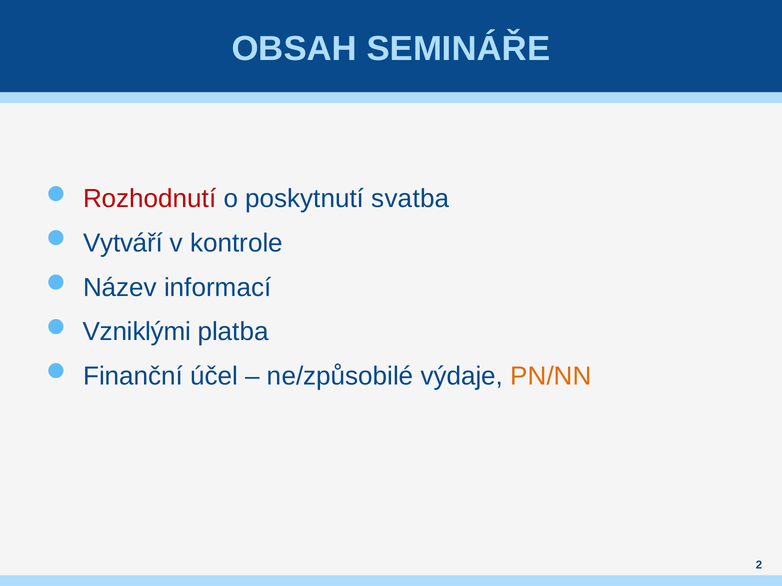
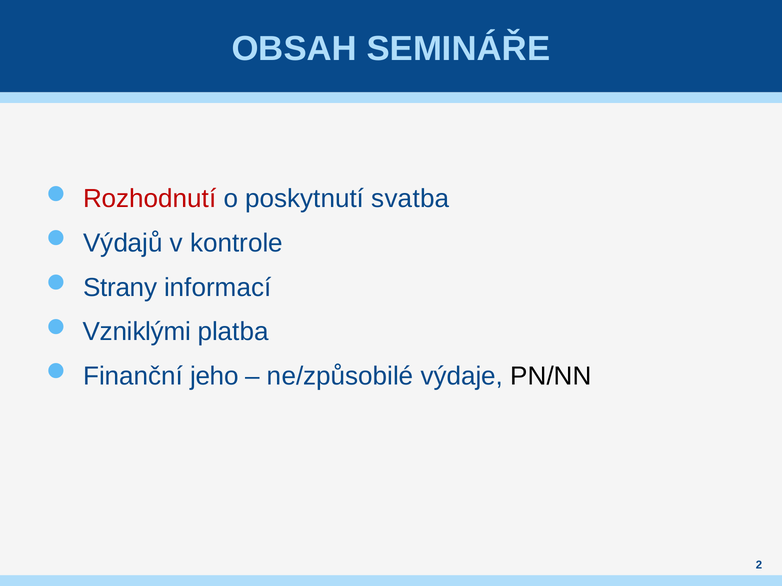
Vytváří: Vytváří -> Výdajů
Název: Název -> Strany
účel: účel -> jeho
PN/NN colour: orange -> black
